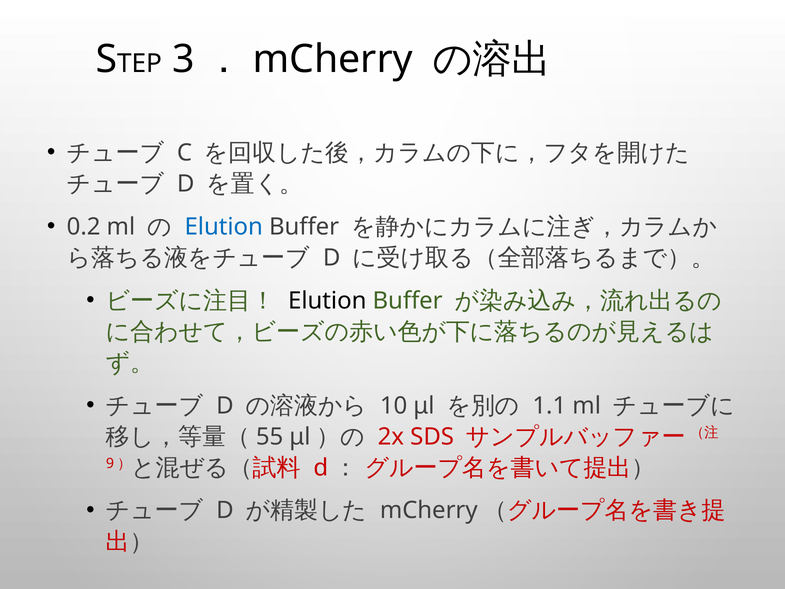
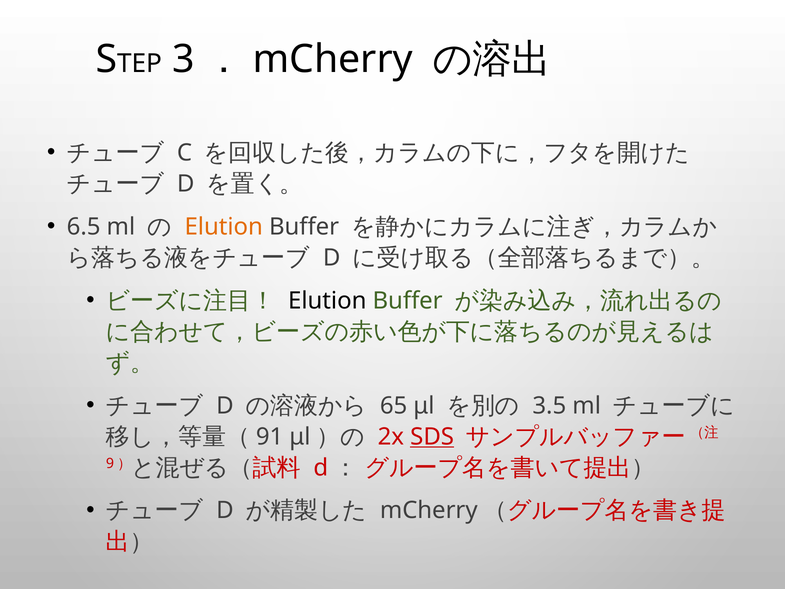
0.2: 0.2 -> 6.5
Elution at (224, 227) colour: blue -> orange
10: 10 -> 65
1.1: 1.1 -> 3.5
55: 55 -> 91
SDS underline: none -> present
